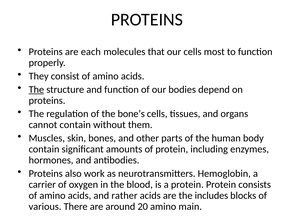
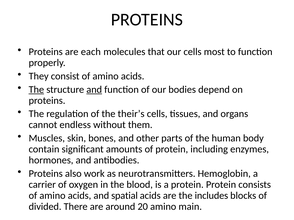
and at (94, 90) underline: none -> present
bone’s: bone’s -> their’s
cannot contain: contain -> endless
rather: rather -> spatial
various: various -> divided
